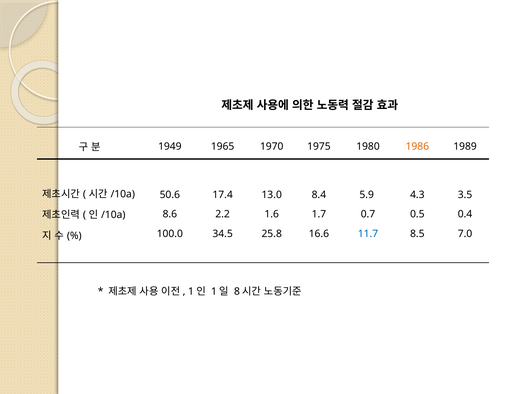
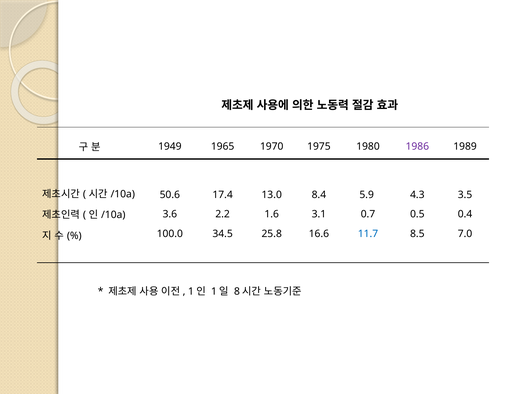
1986 colour: orange -> purple
8.6: 8.6 -> 3.6
1.7: 1.7 -> 3.1
